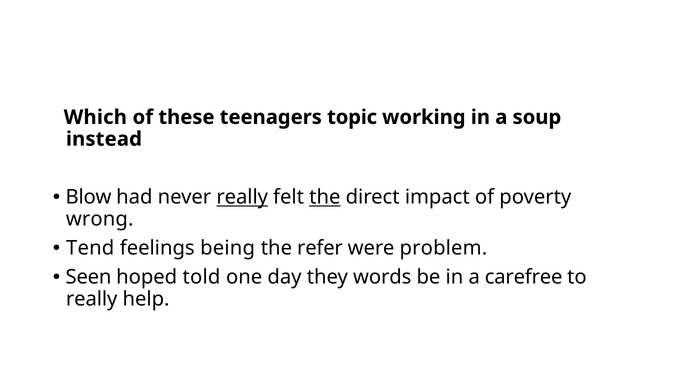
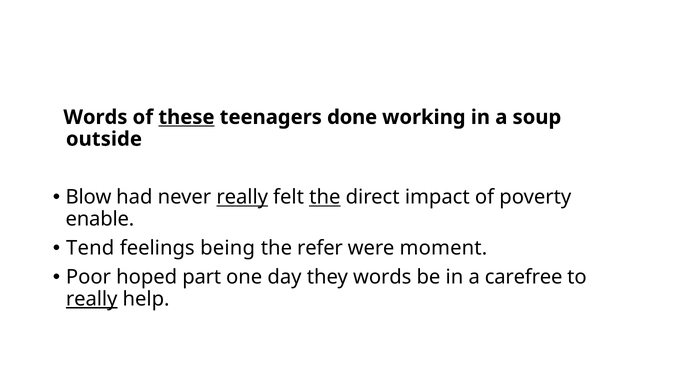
Which at (95, 117): Which -> Words
these underline: none -> present
topic: topic -> done
instead: instead -> outside
wrong: wrong -> enable
problem: problem -> moment
Seen: Seen -> Poor
told: told -> part
really at (92, 299) underline: none -> present
